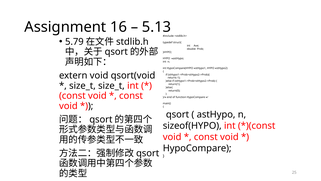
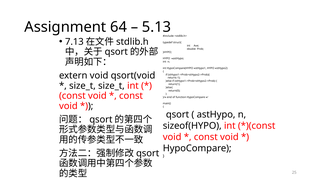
16: 16 -> 64
5.79: 5.79 -> 7.13
